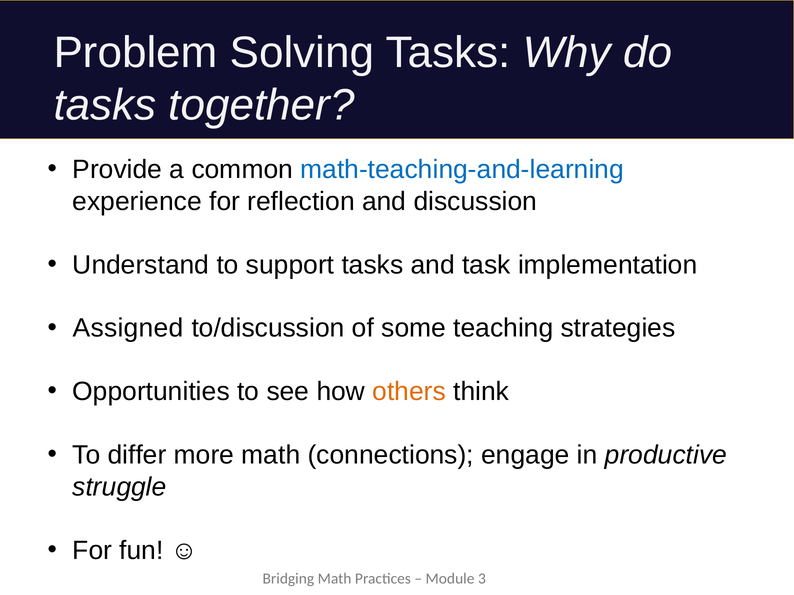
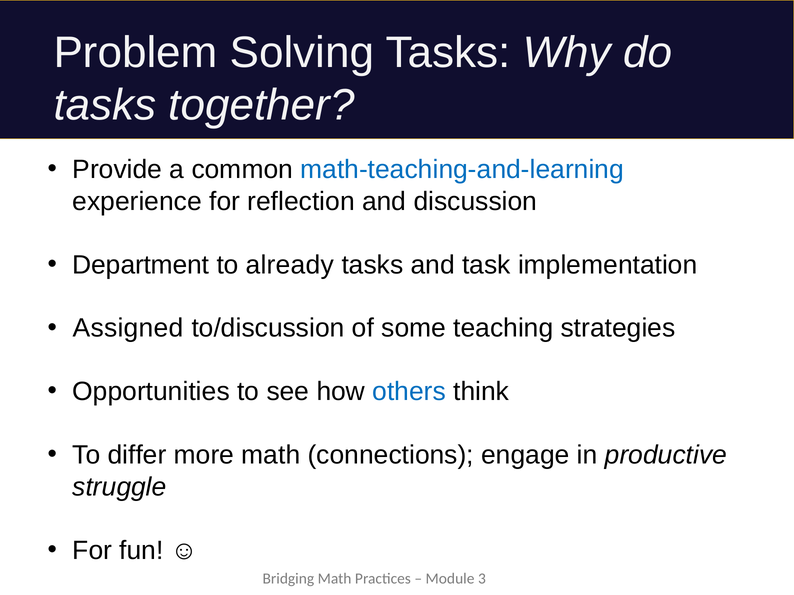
Understand: Understand -> Department
support: support -> already
others colour: orange -> blue
